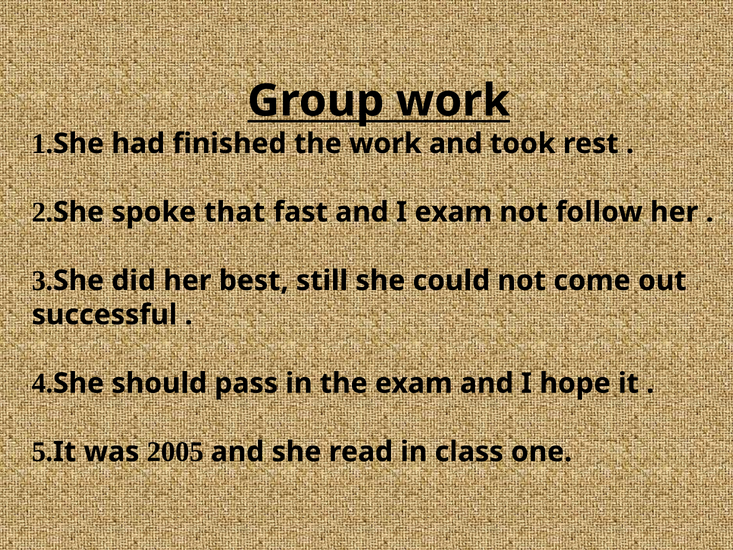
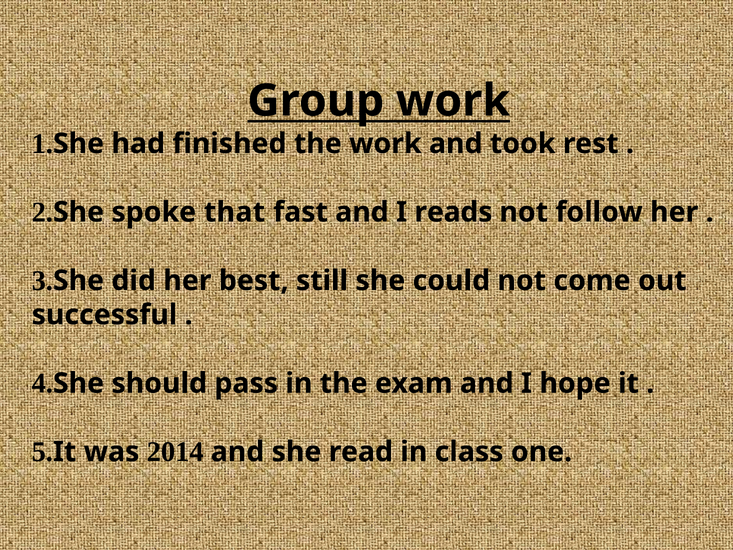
I exam: exam -> reads
2005: 2005 -> 2014
